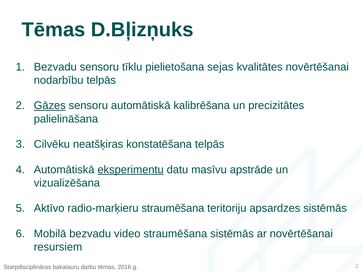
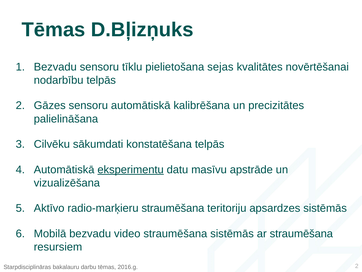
Gāzes underline: present -> none
neatšķiras: neatšķiras -> sākumdati
ar novērtēšanai: novērtēšanai -> straumēšana
